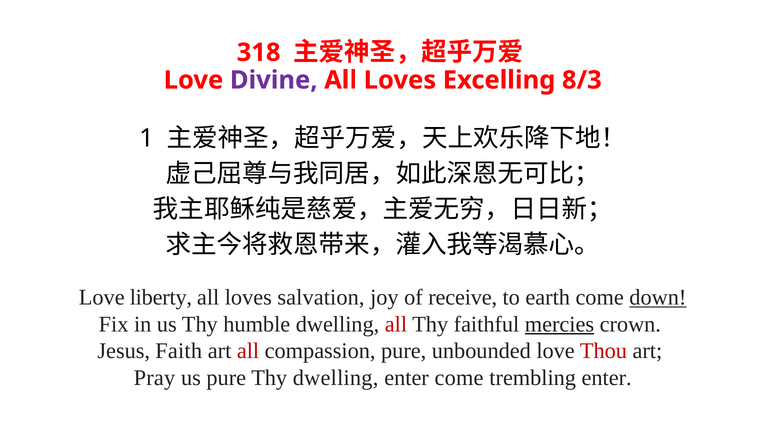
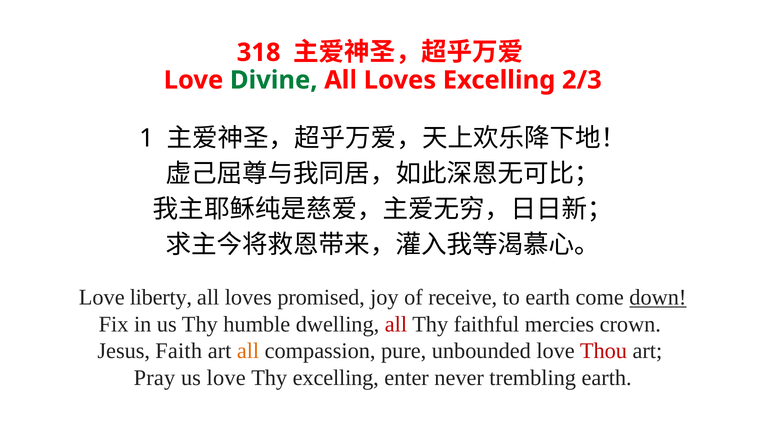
Divine colour: purple -> green
8/3: 8/3 -> 2/3
salvation: salvation -> promised
mercies underline: present -> none
all at (248, 351) colour: red -> orange
us pure: pure -> love
Thy dwelling: dwelling -> excelling
enter come: come -> never
trembling enter: enter -> earth
